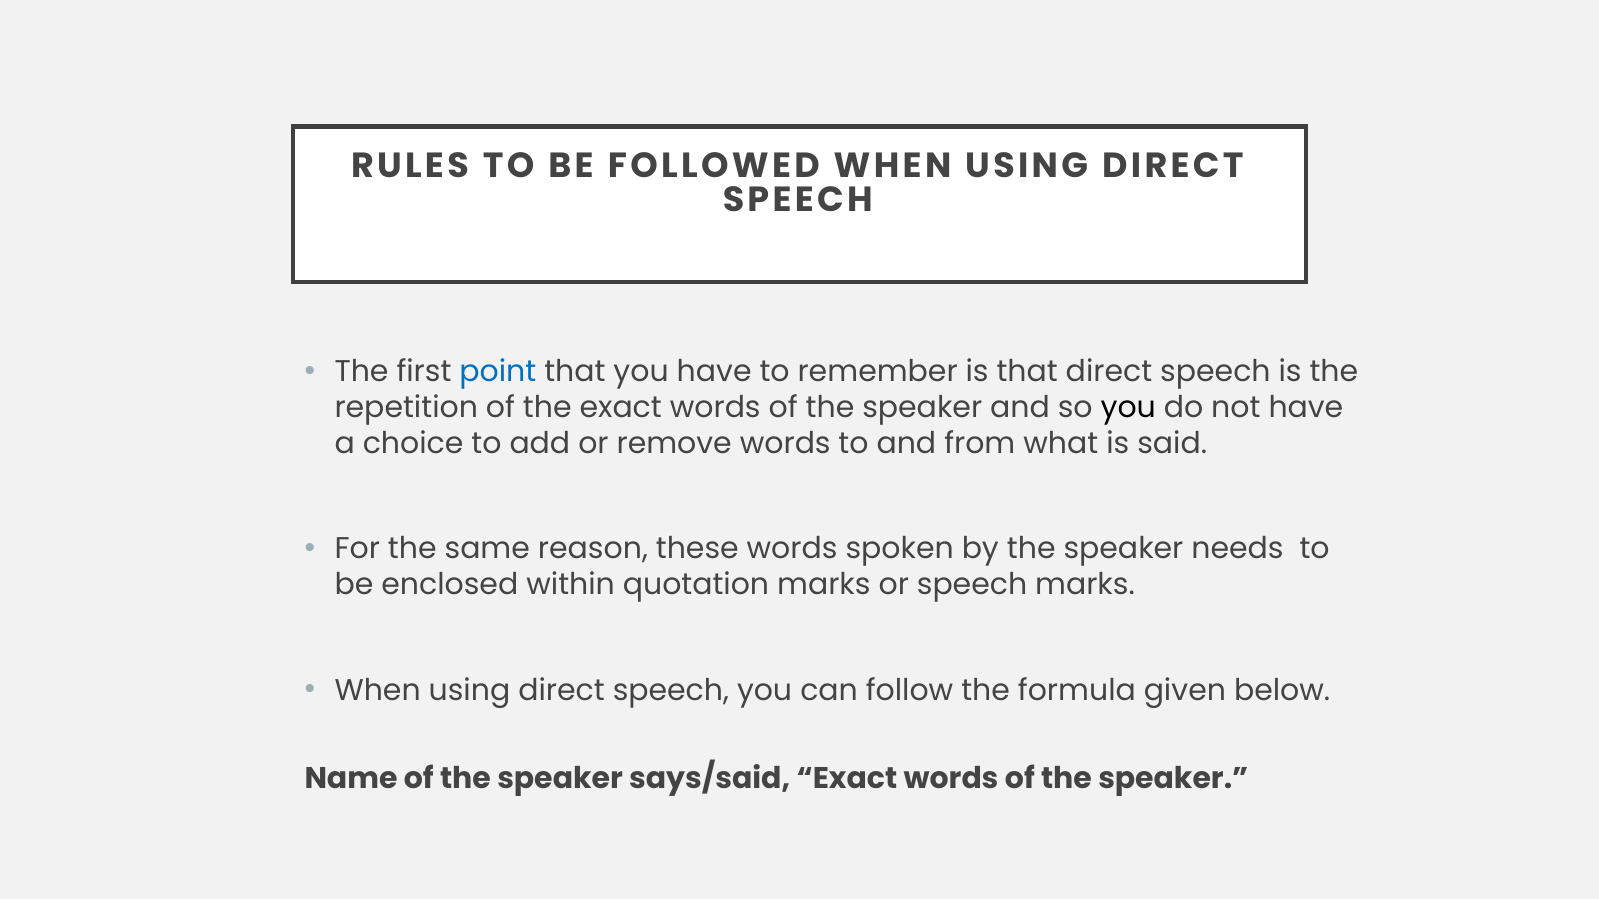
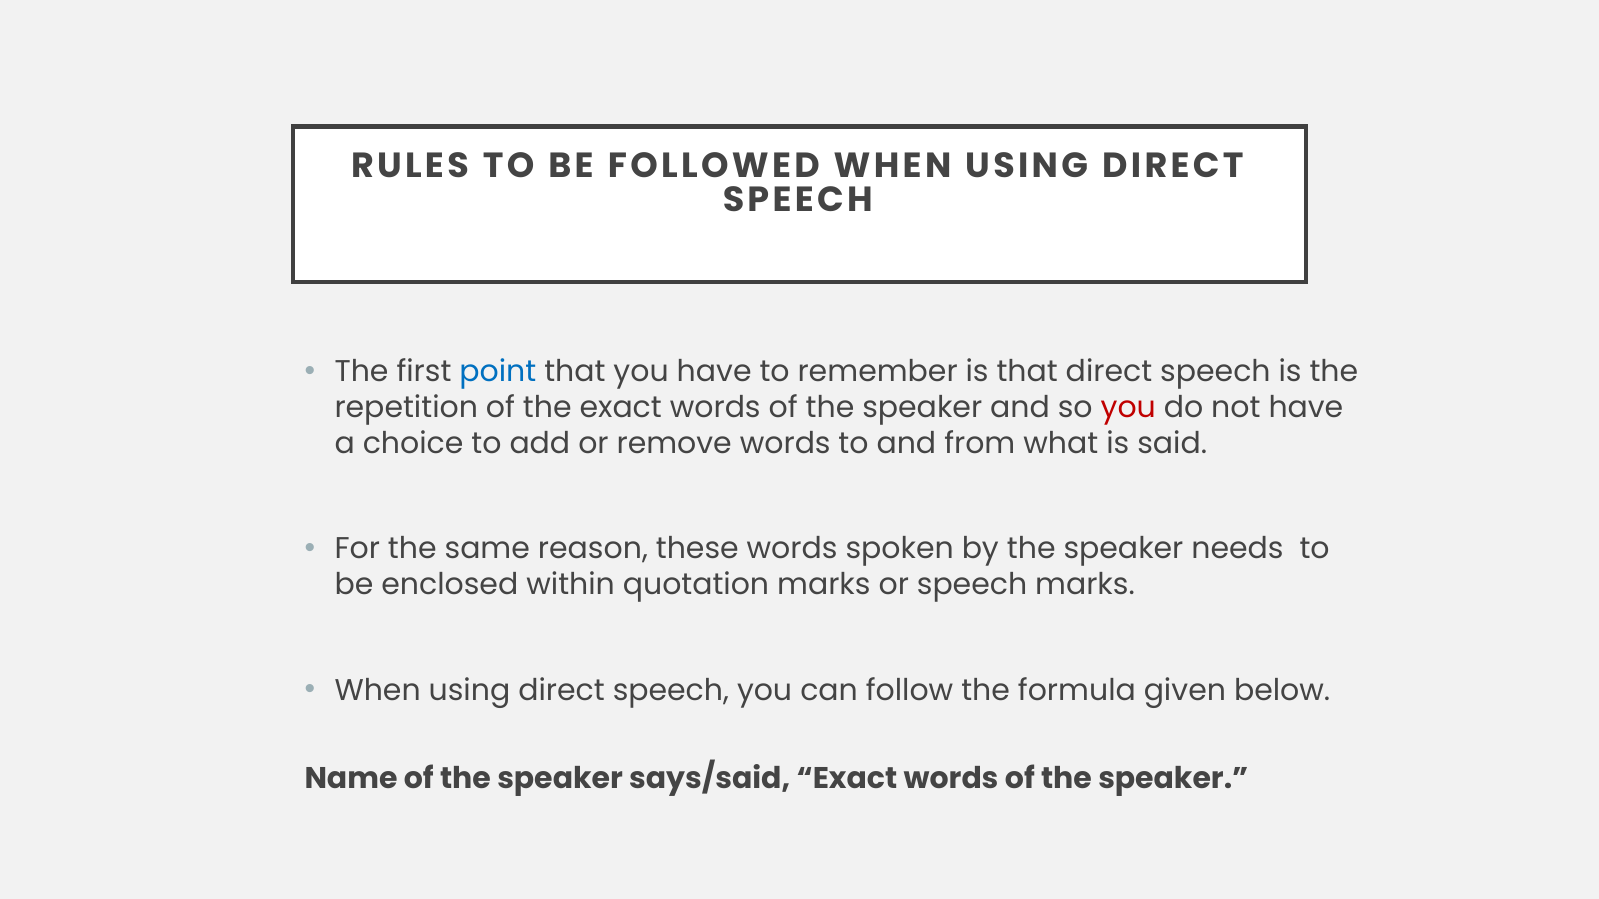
you at (1128, 408) colour: black -> red
